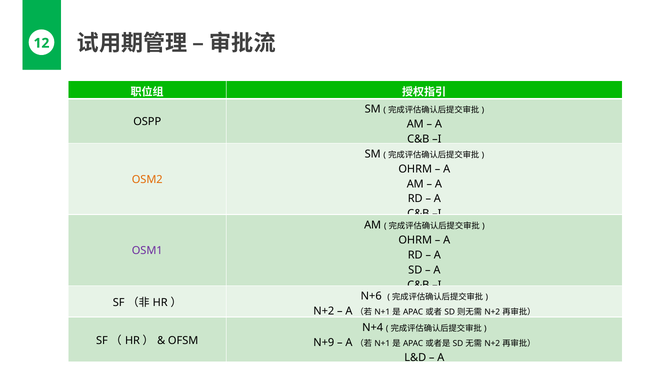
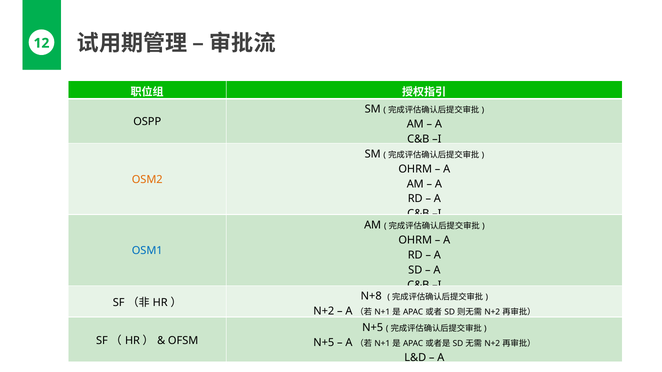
OSM1 colour: purple -> blue
N+6: N+6 -> N+8
N+4 at (373, 328): N+4 -> N+5
N+9 at (324, 343): N+9 -> N+5
